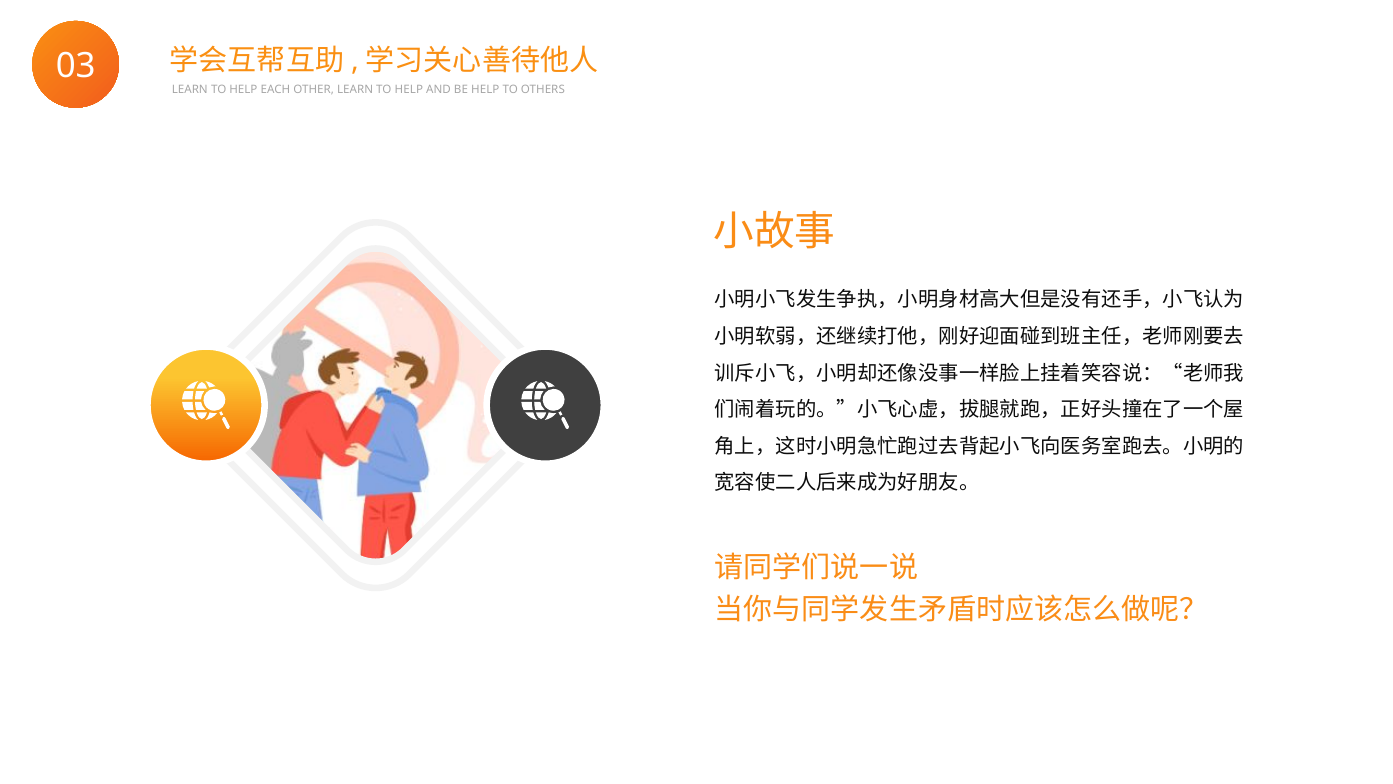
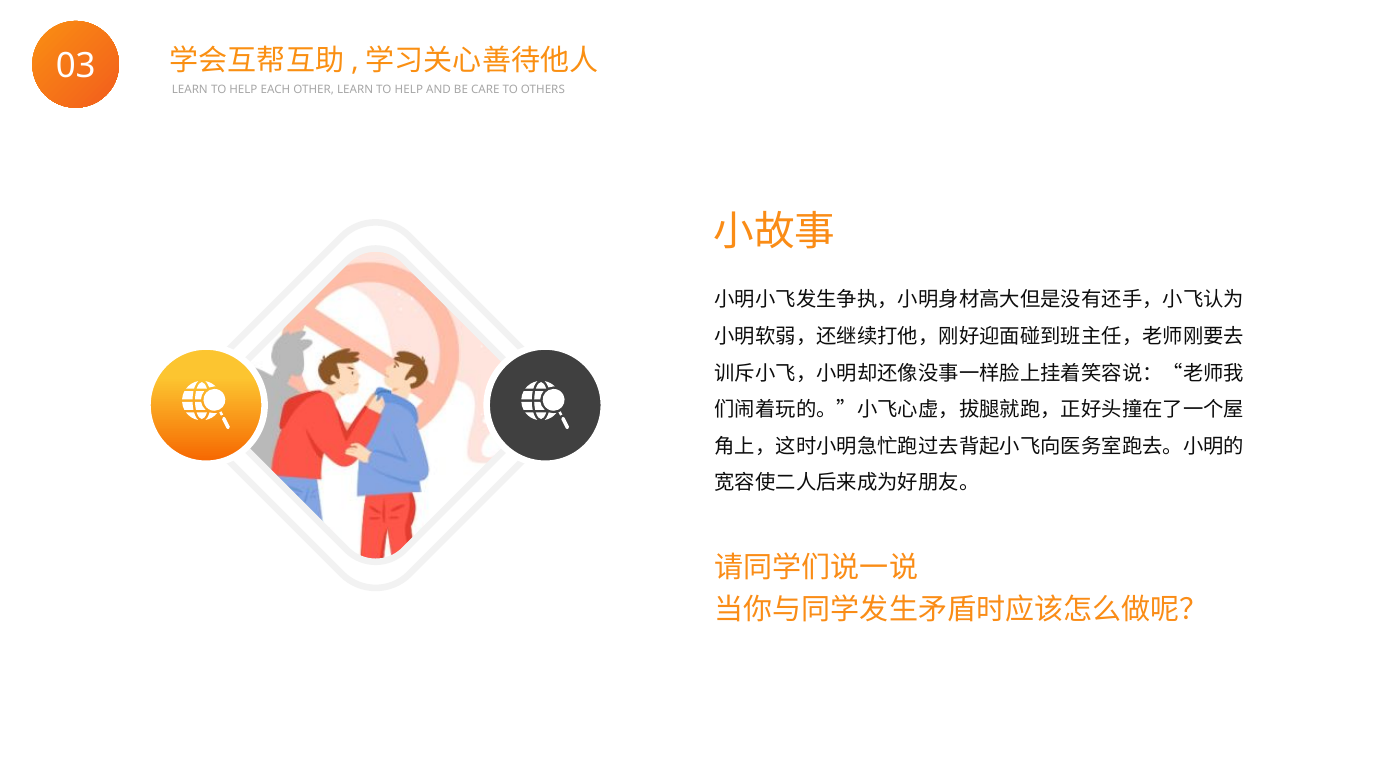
BE HELP: HELP -> CARE
